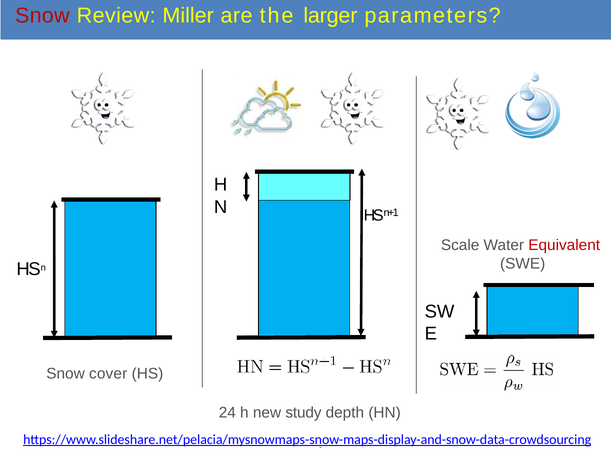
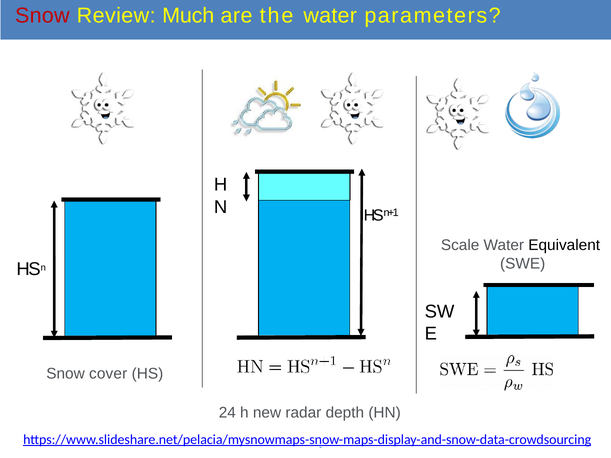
Miller: Miller -> Much
the larger: larger -> water
Equivalent colour: red -> black
study: study -> radar
